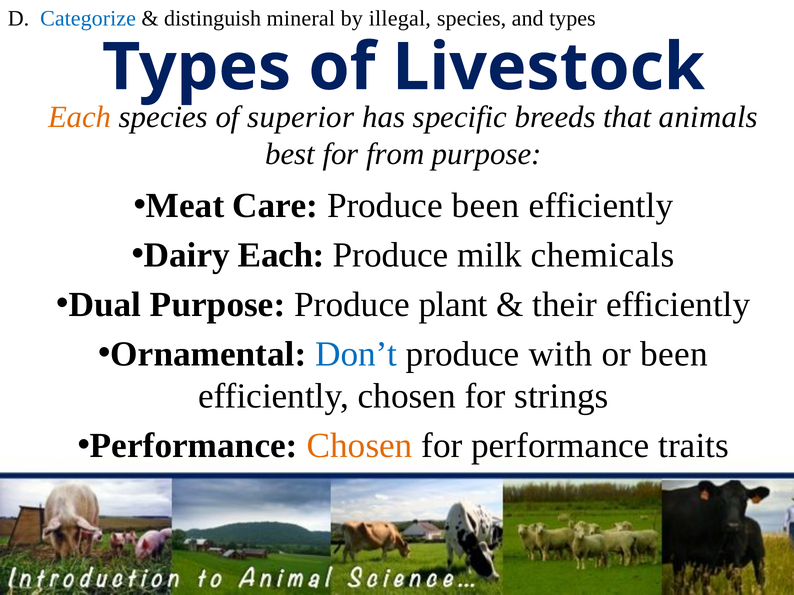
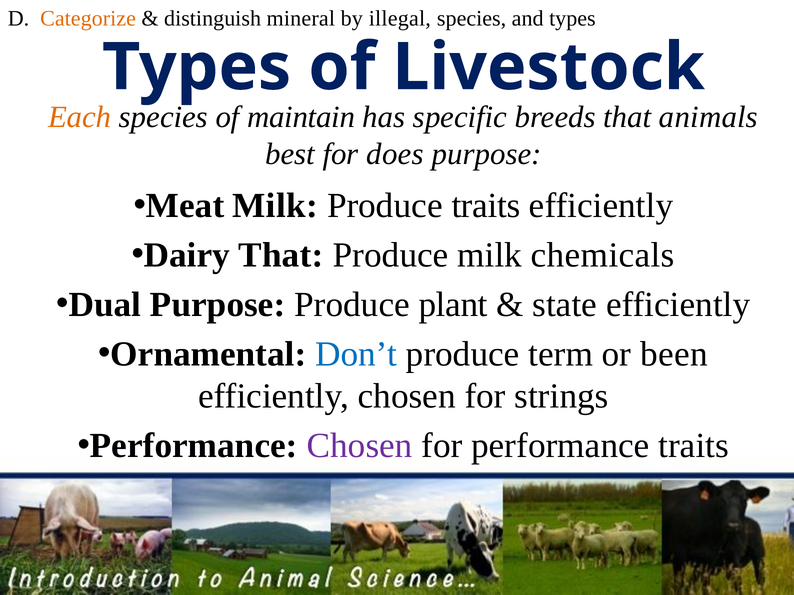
Categorize colour: blue -> orange
superior: superior -> maintain
from: from -> does
Meat Care: Care -> Milk
Produce been: been -> traits
Dairy Each: Each -> That
their: their -> state
with: with -> term
Chosen at (360, 446) colour: orange -> purple
